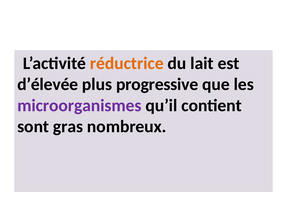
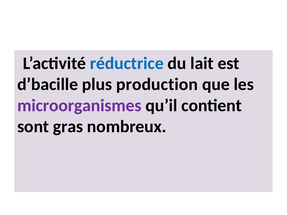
réductrice colour: orange -> blue
d’élevée: d’élevée -> d’bacille
progressive: progressive -> production
